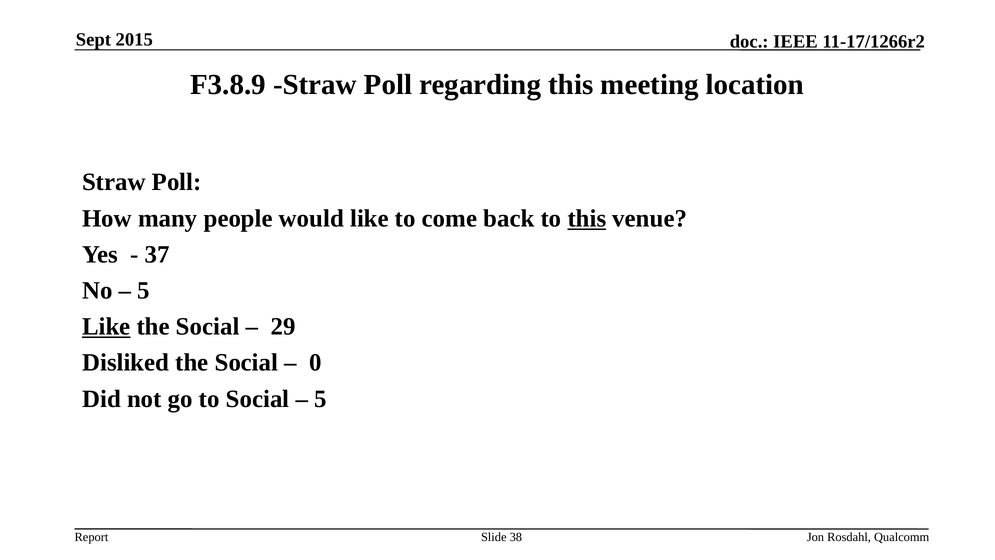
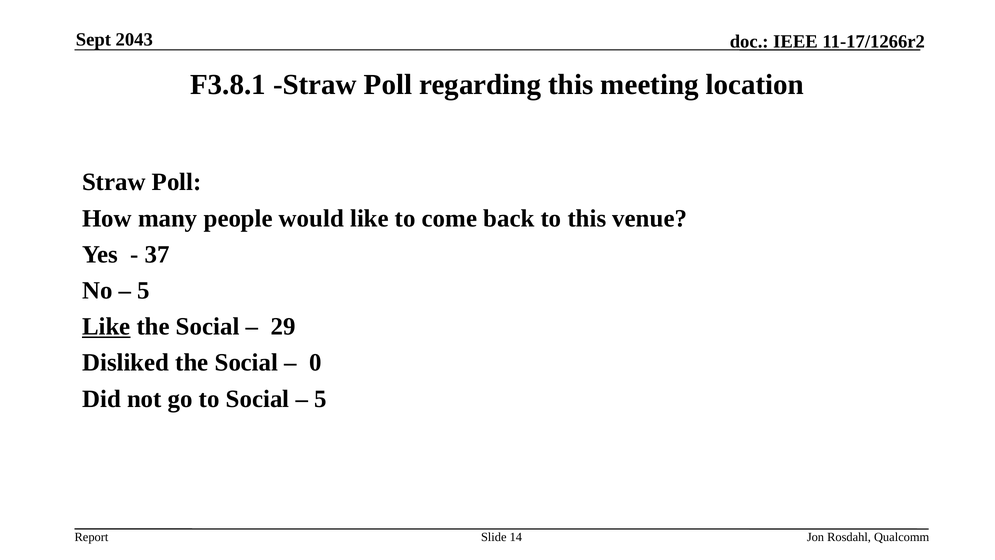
2015: 2015 -> 2043
F3.8.9: F3.8.9 -> F3.8.1
this at (587, 218) underline: present -> none
38: 38 -> 14
